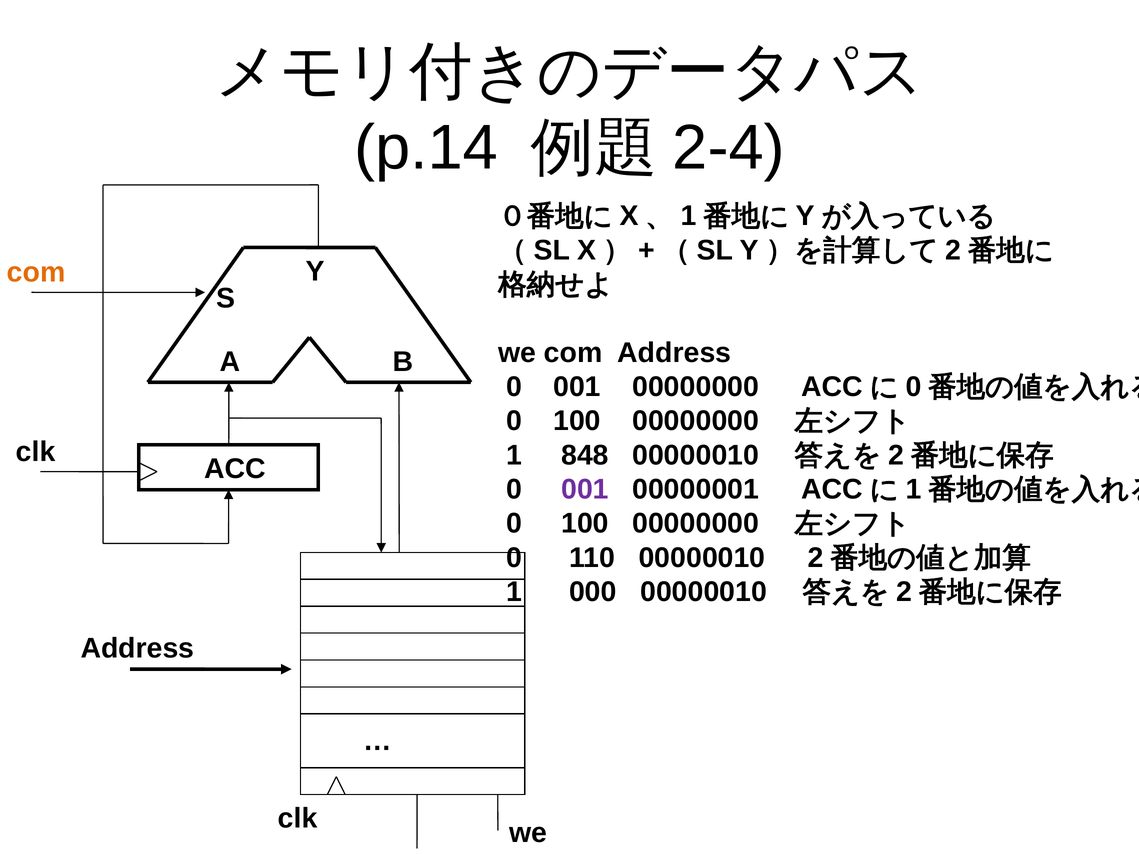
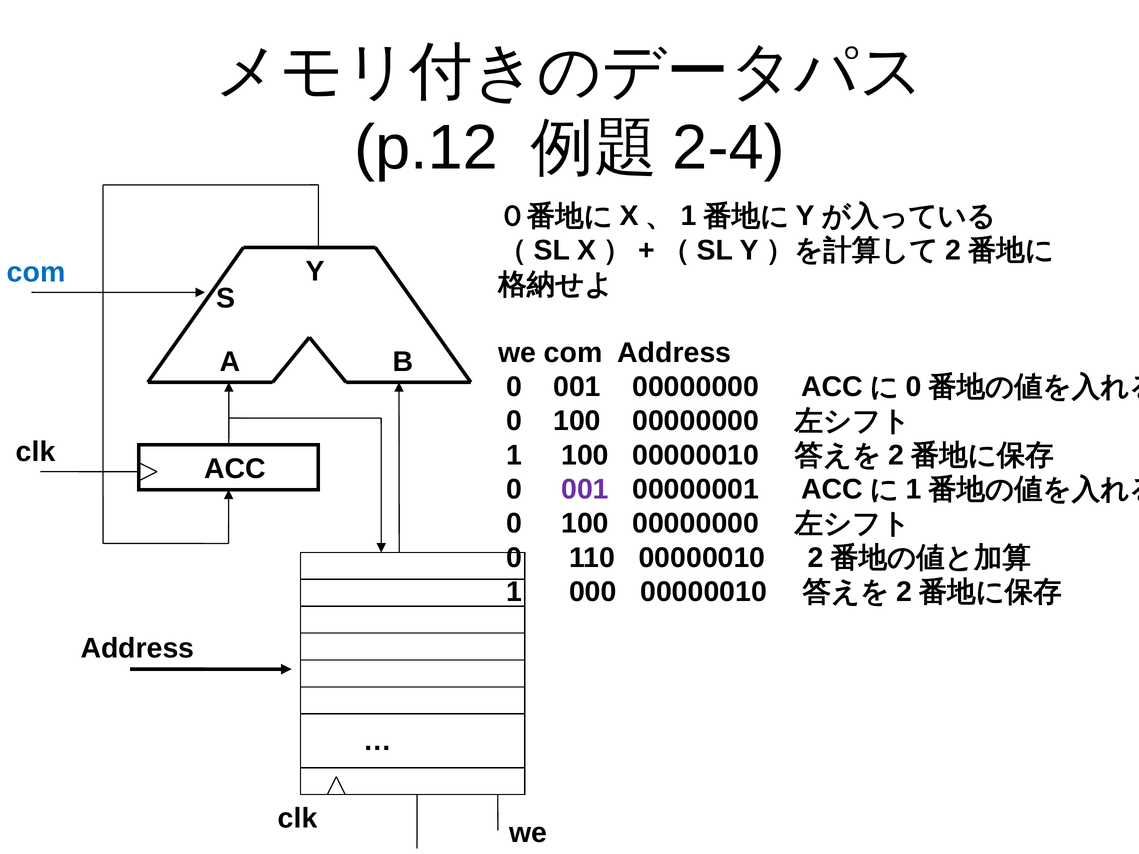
p.14: p.14 -> p.12
com at (36, 272) colour: orange -> blue
1 848: 848 -> 100
